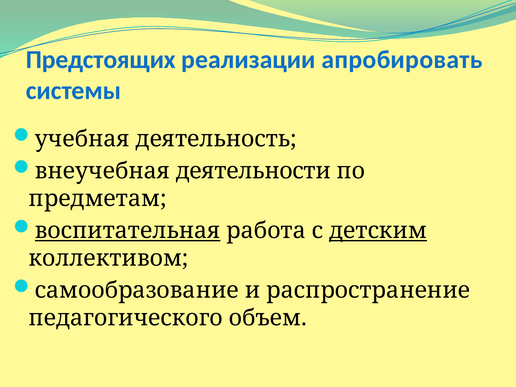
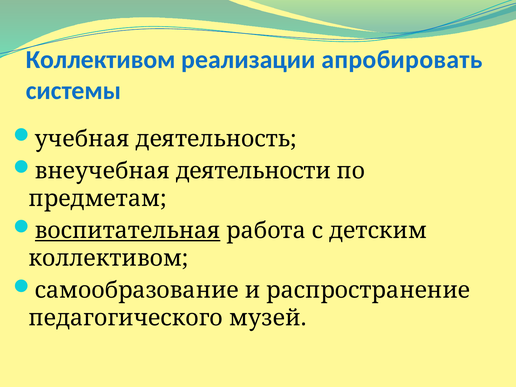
Предстоящих at (101, 60): Предстоящих -> Коллективом
детским underline: present -> none
объем: объем -> музей
